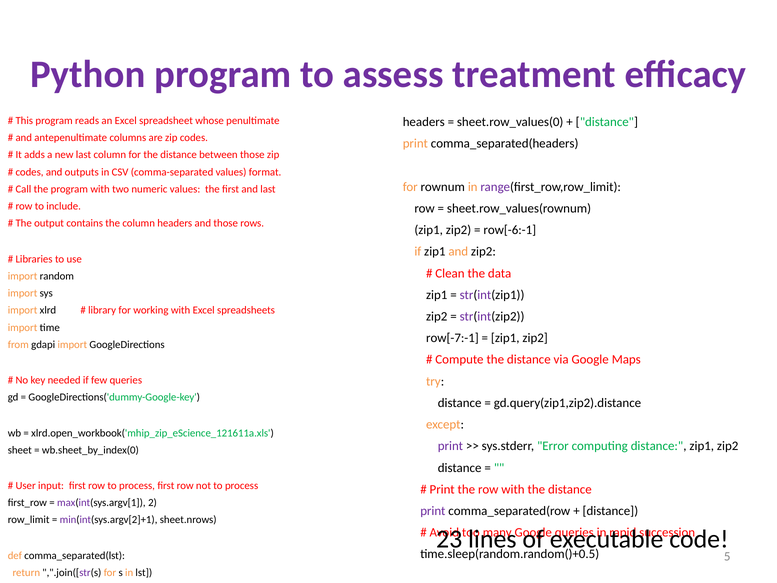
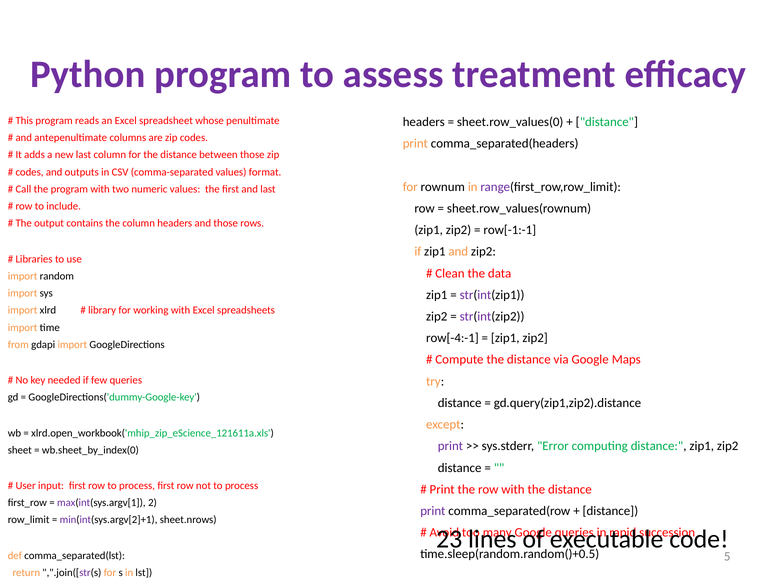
row[-6:-1: row[-6:-1 -> row[-1:-1
row[-7:-1: row[-7:-1 -> row[-4:-1
